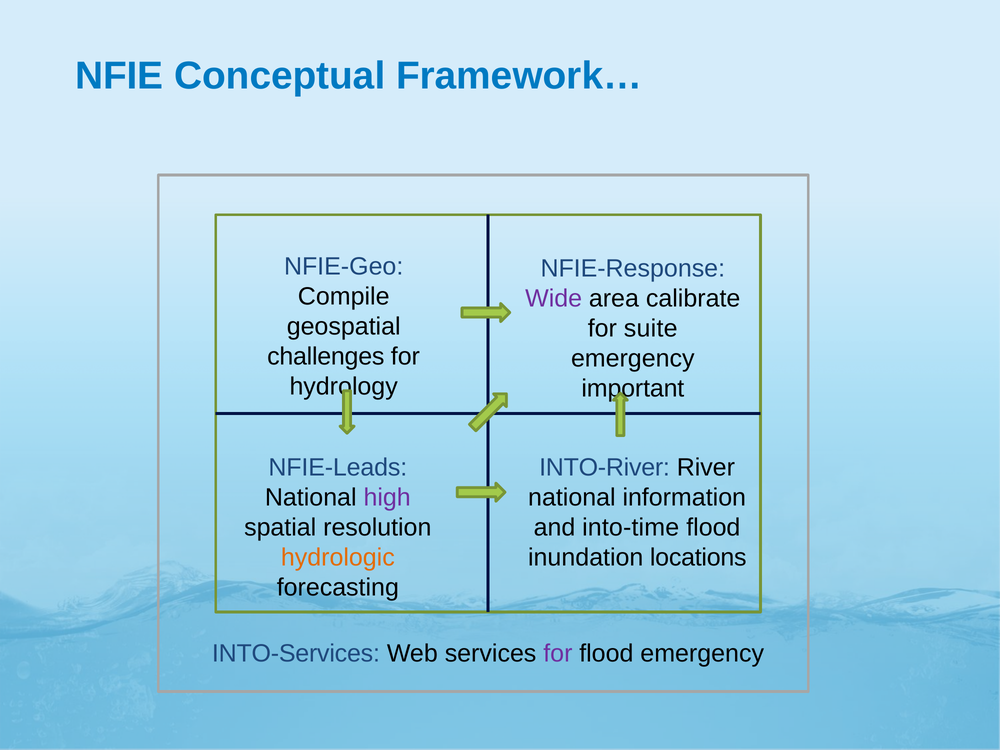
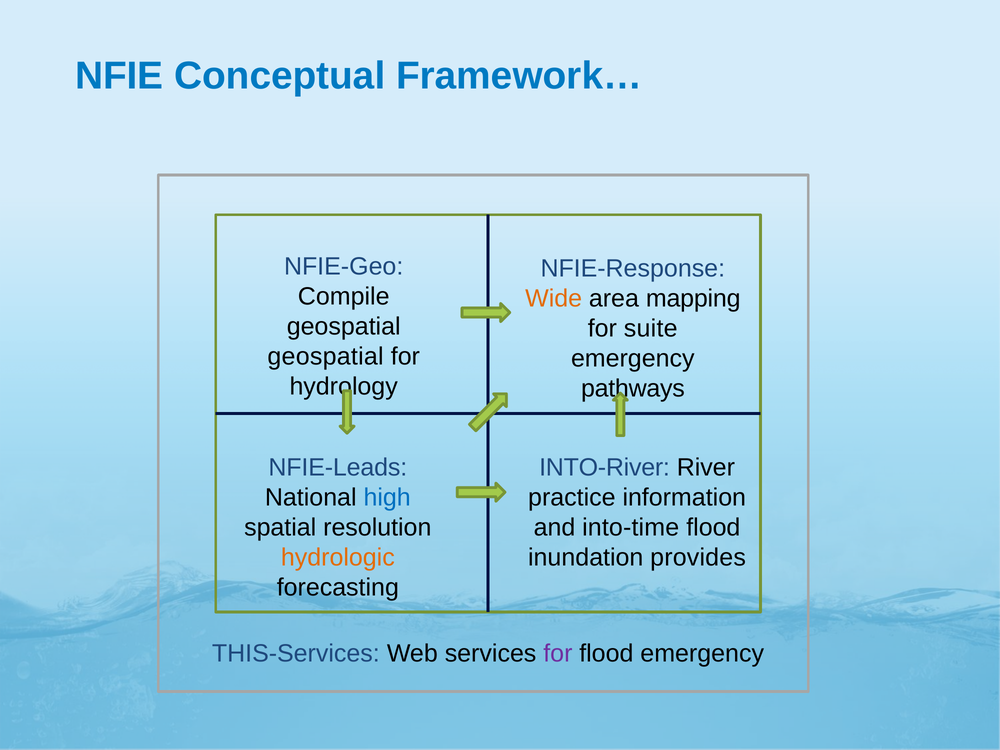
Wide colour: purple -> orange
calibrate: calibrate -> mapping
challenges at (326, 357): challenges -> geospatial
important: important -> pathways
high colour: purple -> blue
national at (572, 498): national -> practice
locations: locations -> provides
INTO-Services: INTO-Services -> THIS-Services
